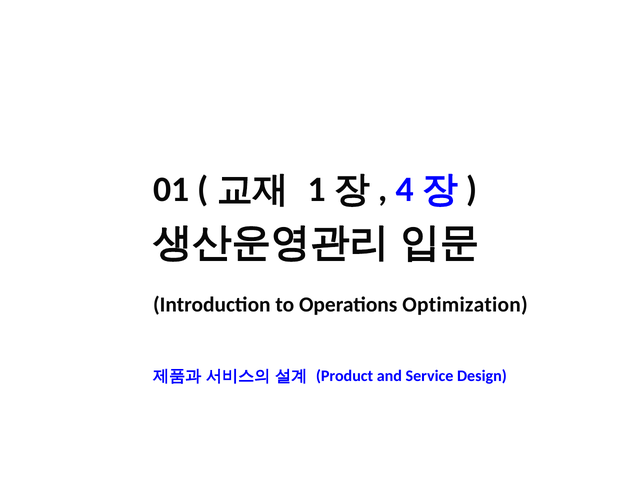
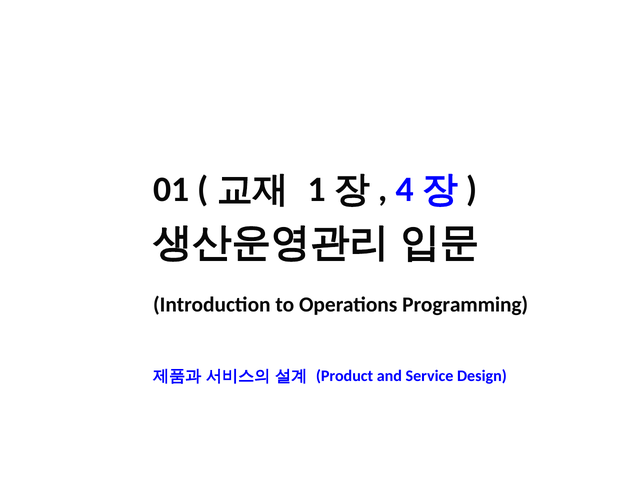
Optimization: Optimization -> Programming
